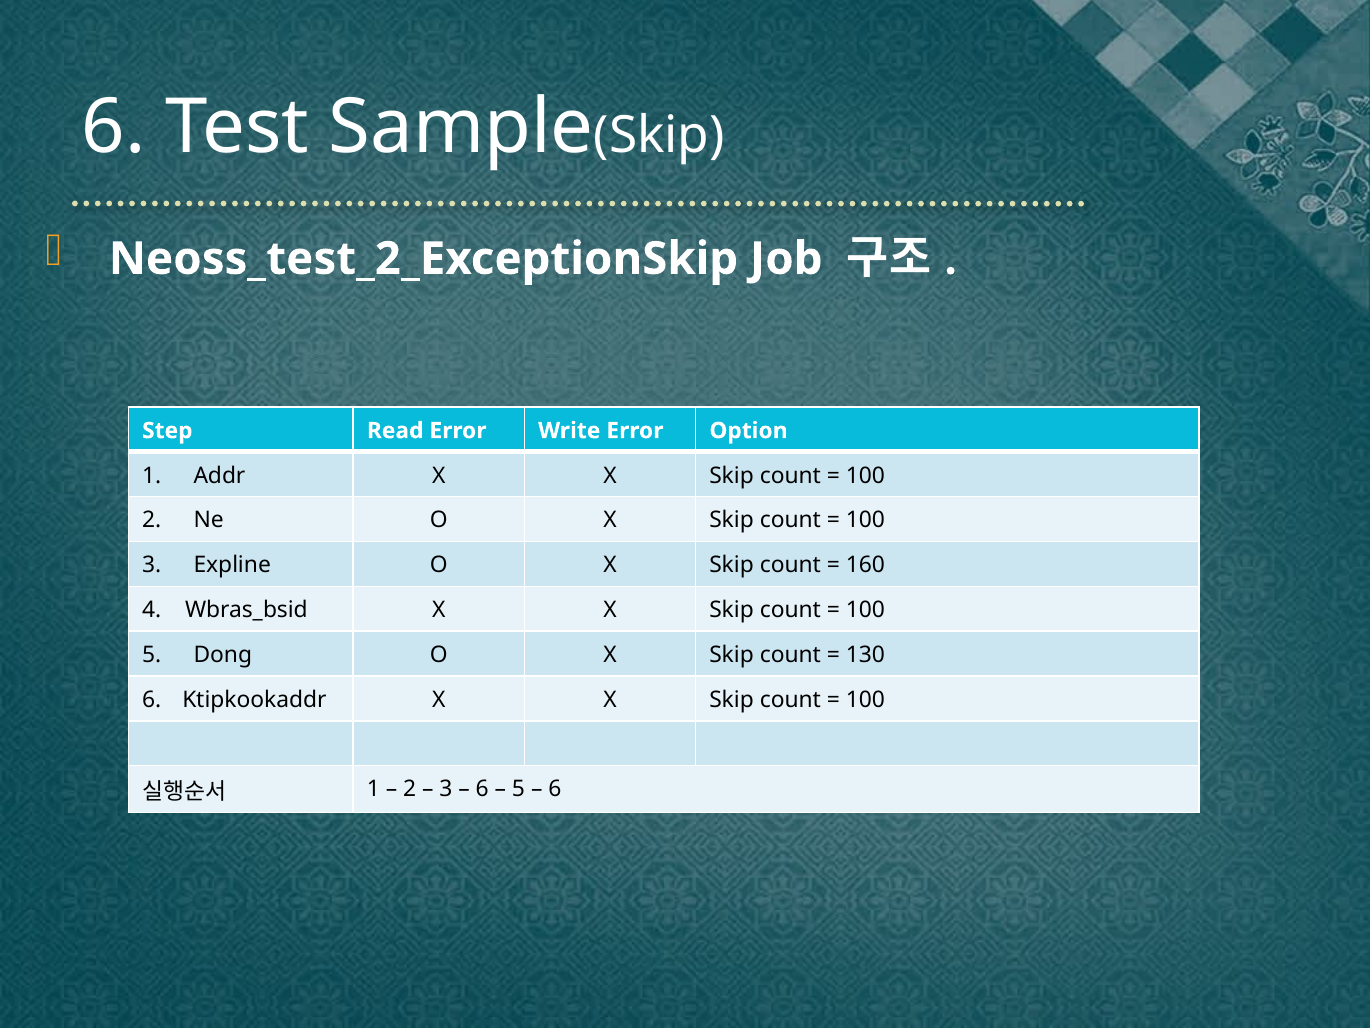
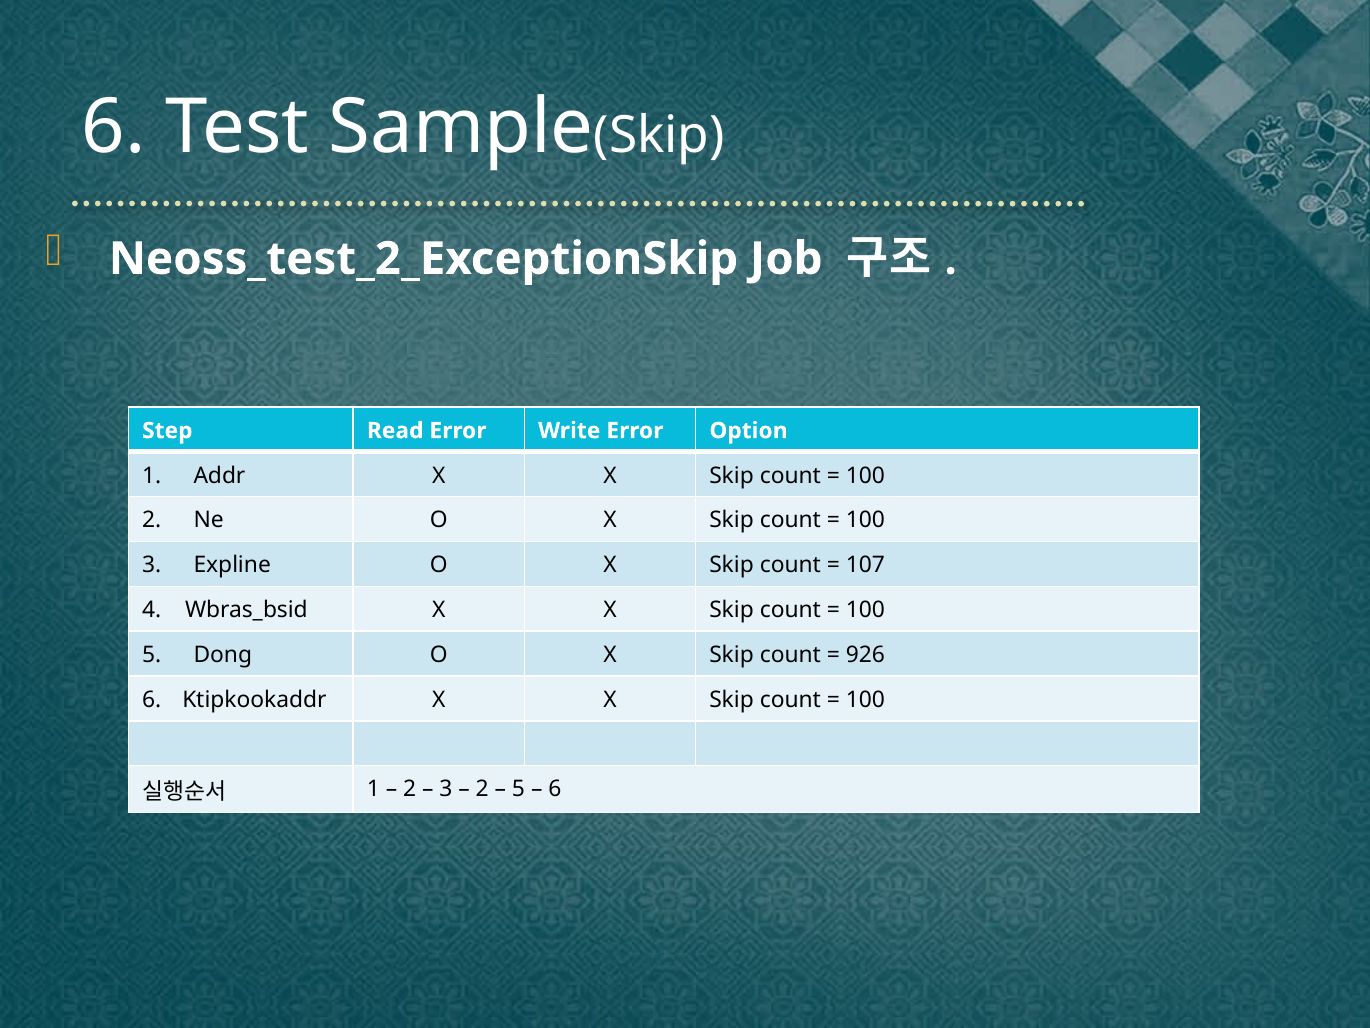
160: 160 -> 107
130: 130 -> 926
6 at (482, 789): 6 -> 2
